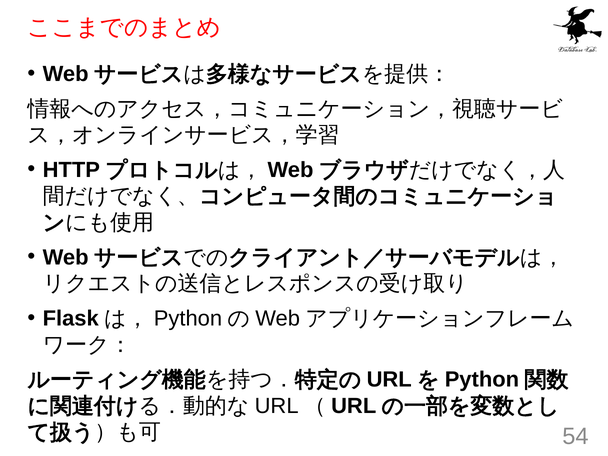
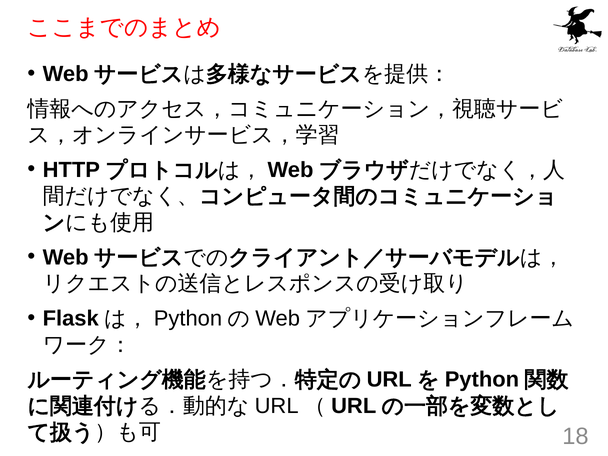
54: 54 -> 18
